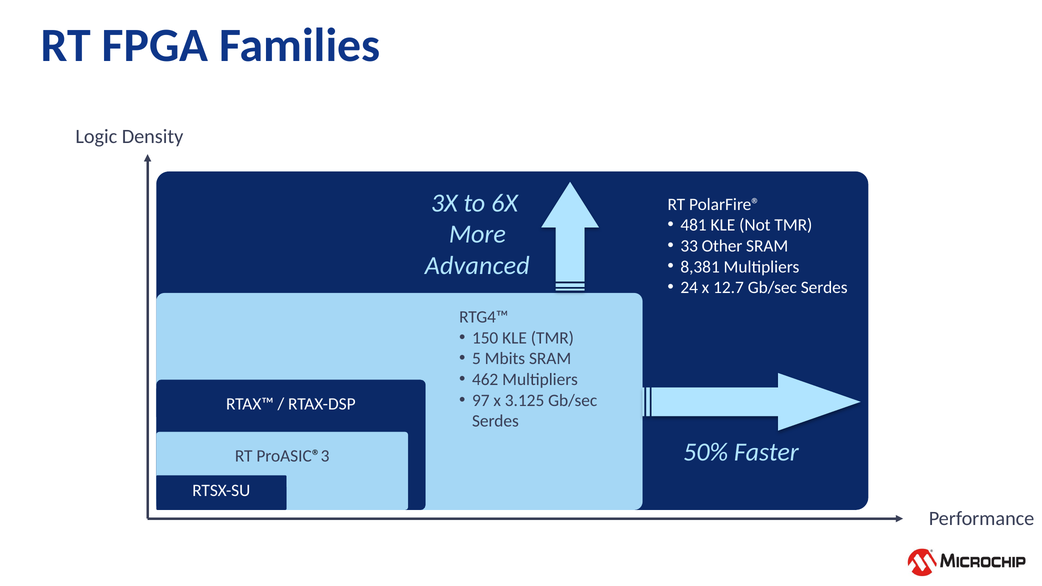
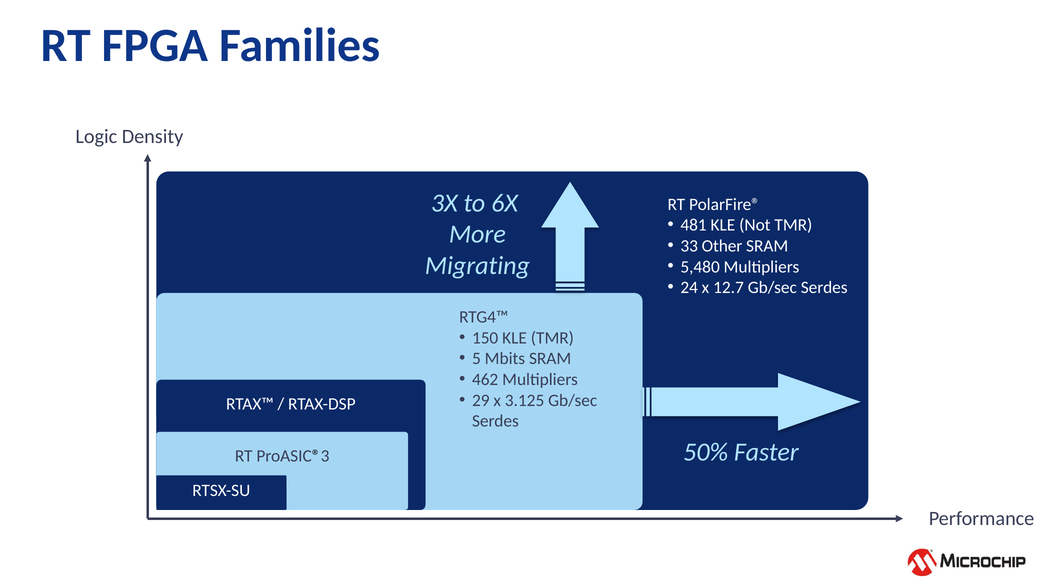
Advanced: Advanced -> Migrating
8,381: 8,381 -> 5,480
97: 97 -> 29
